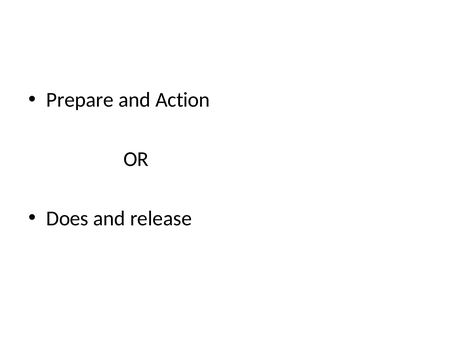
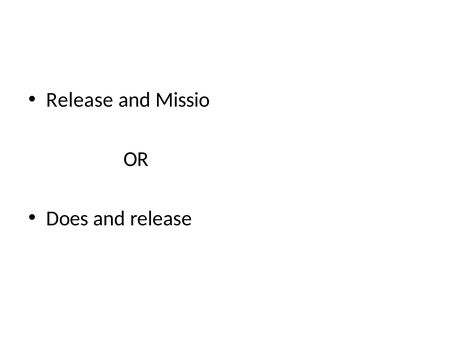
Prepare at (80, 100): Prepare -> Release
Action: Action -> Missio
